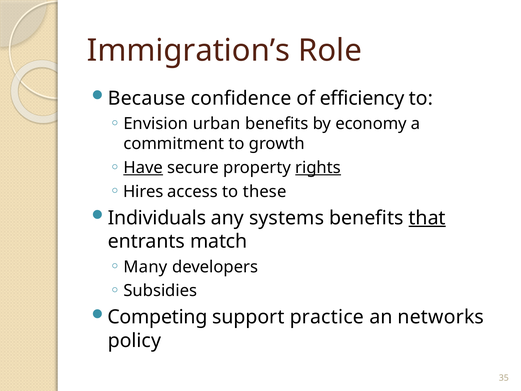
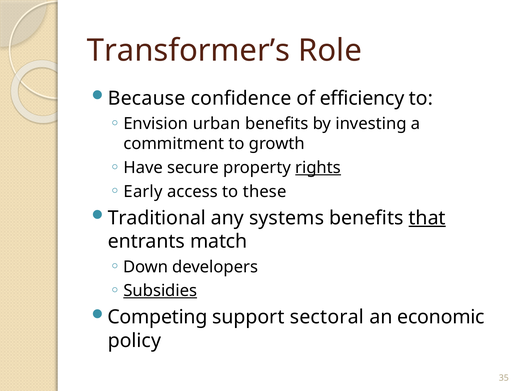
Immigration’s: Immigration’s -> Transformer’s
economy: economy -> investing
Have underline: present -> none
Hires: Hires -> Early
Individuals: Individuals -> Traditional
Many: Many -> Down
Subsidies underline: none -> present
practice: practice -> sectoral
networks: networks -> economic
